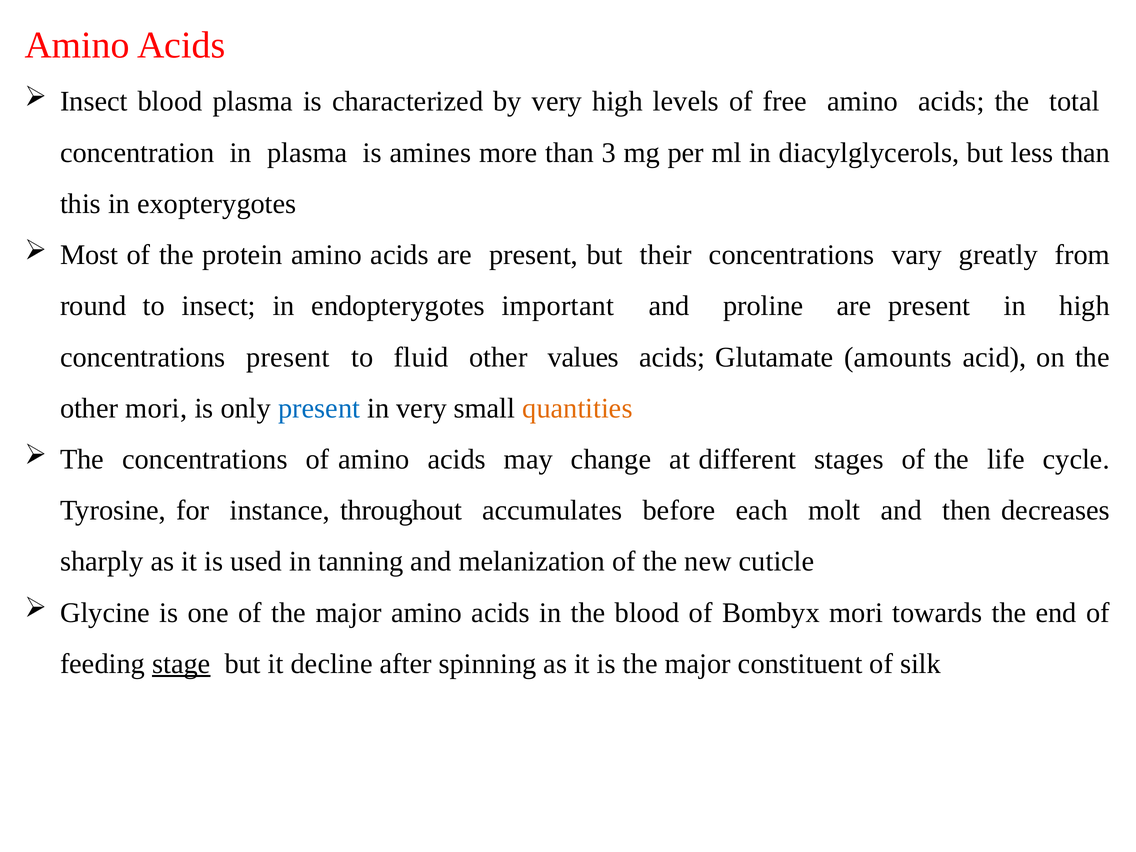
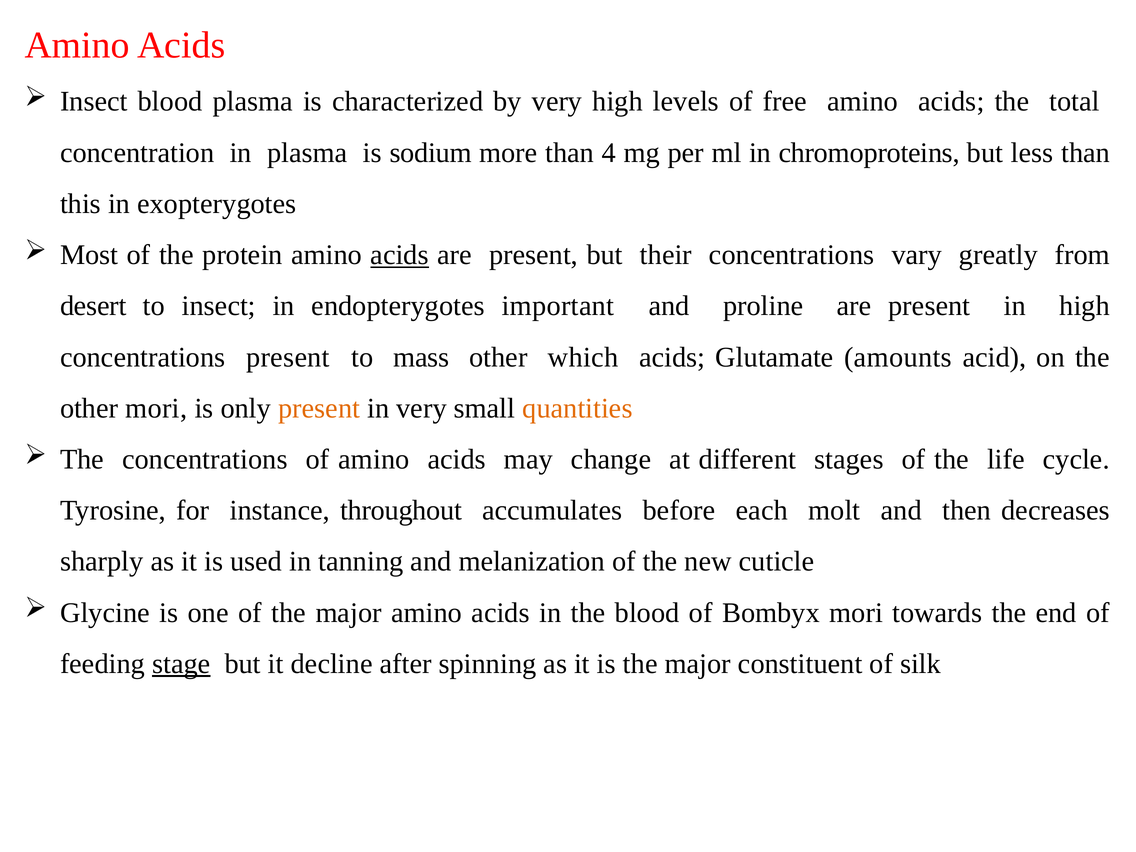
amines: amines -> sodium
3: 3 -> 4
diacylglycerols: diacylglycerols -> chromoproteins
acids at (400, 255) underline: none -> present
round: round -> desert
fluid: fluid -> mass
values: values -> which
present at (319, 408) colour: blue -> orange
